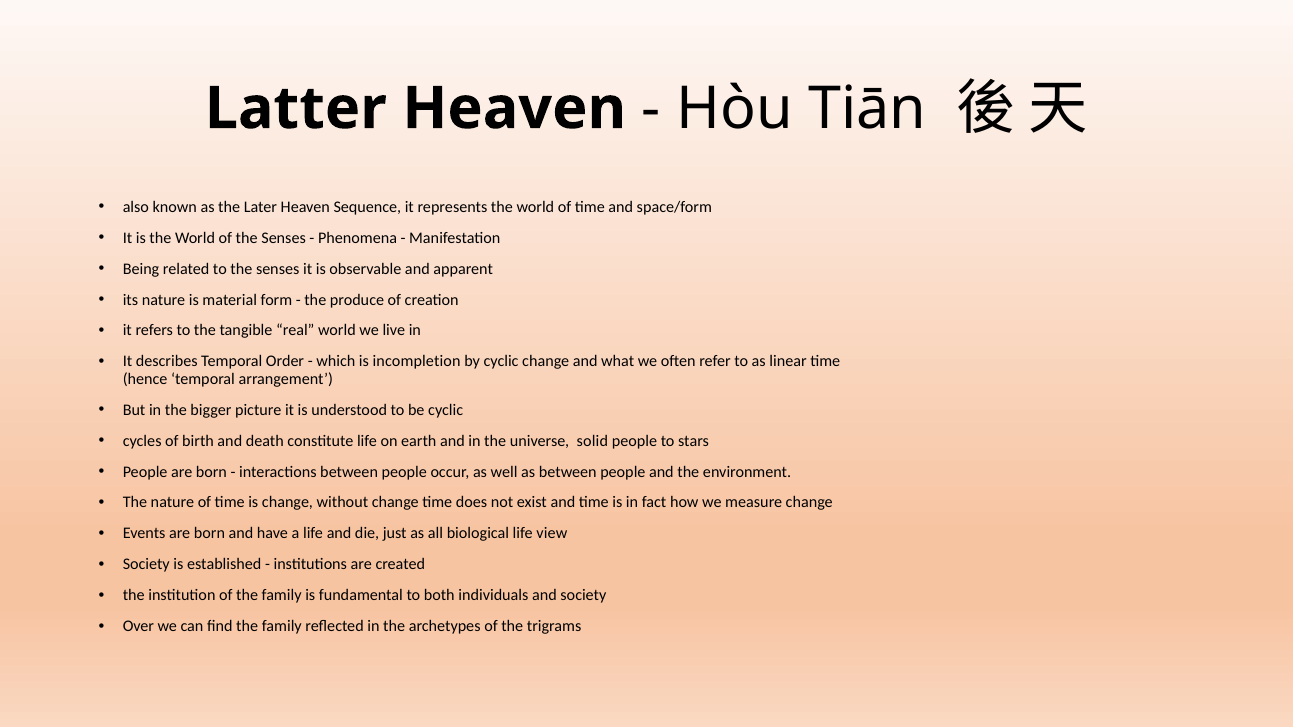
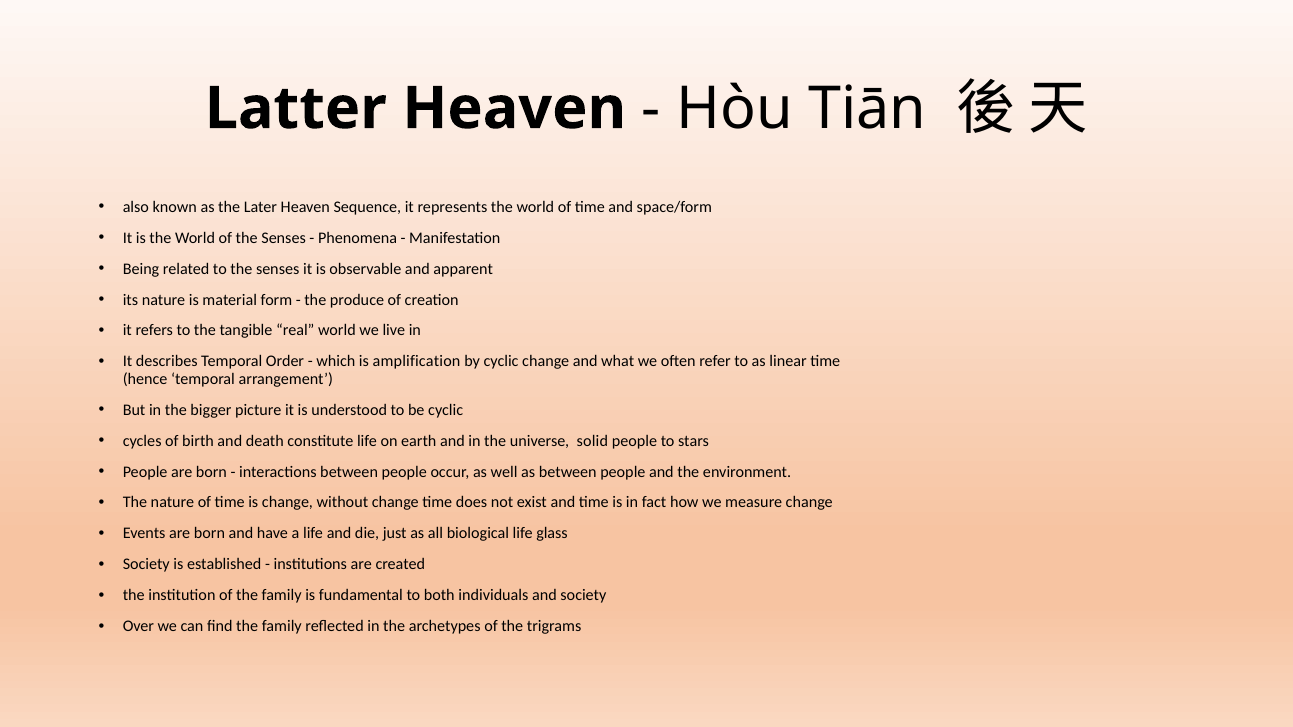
incompletion: incompletion -> amplification
view: view -> glass
